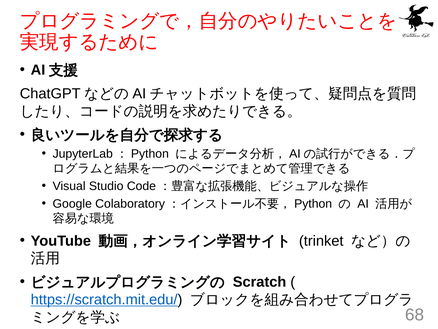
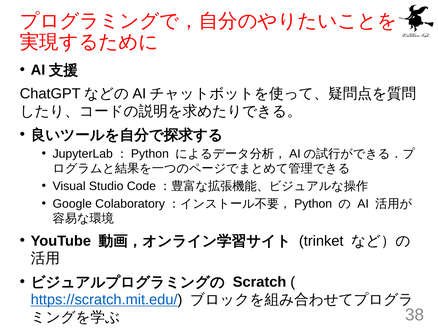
68: 68 -> 38
